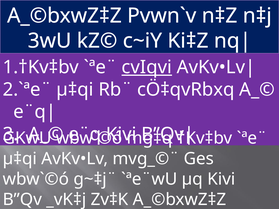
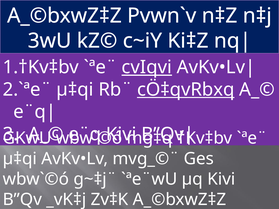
cÖ‡qvRbxq underline: none -> present
